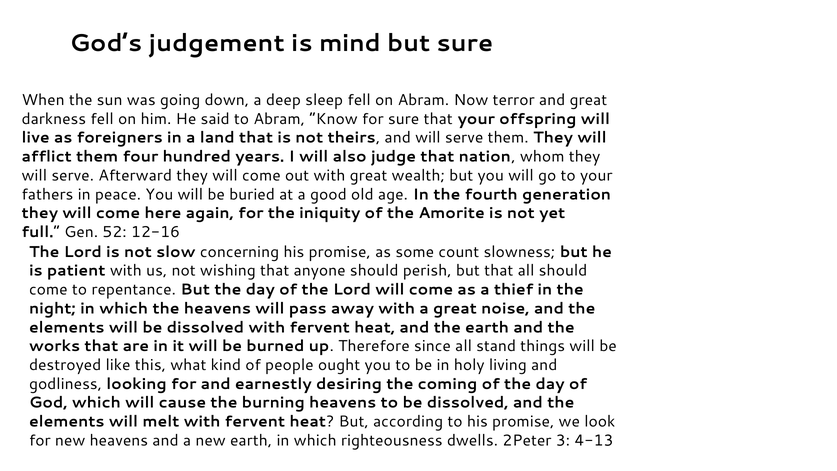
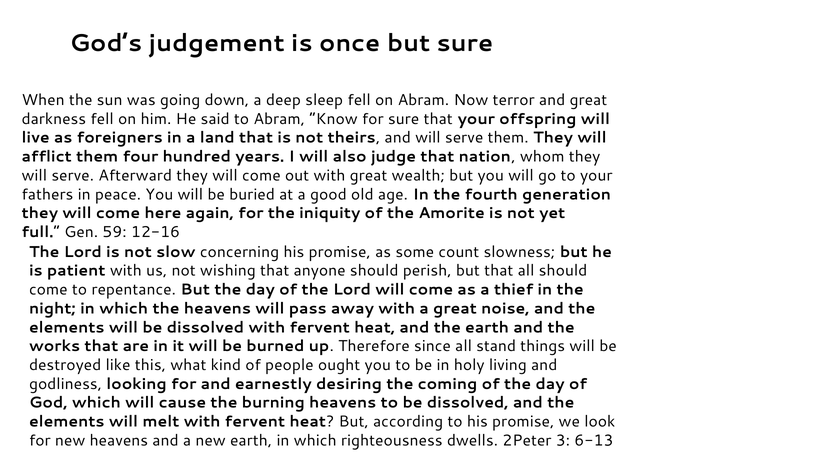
mind: mind -> once
52: 52 -> 59
4-13: 4-13 -> 6-13
